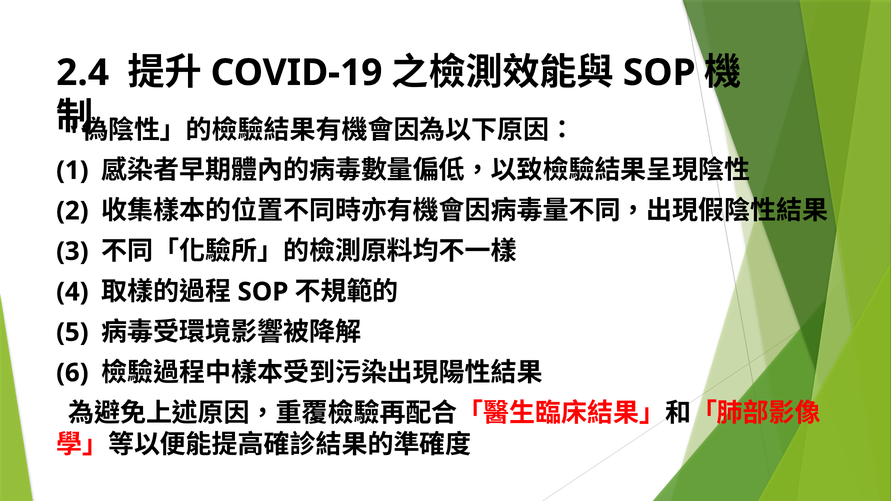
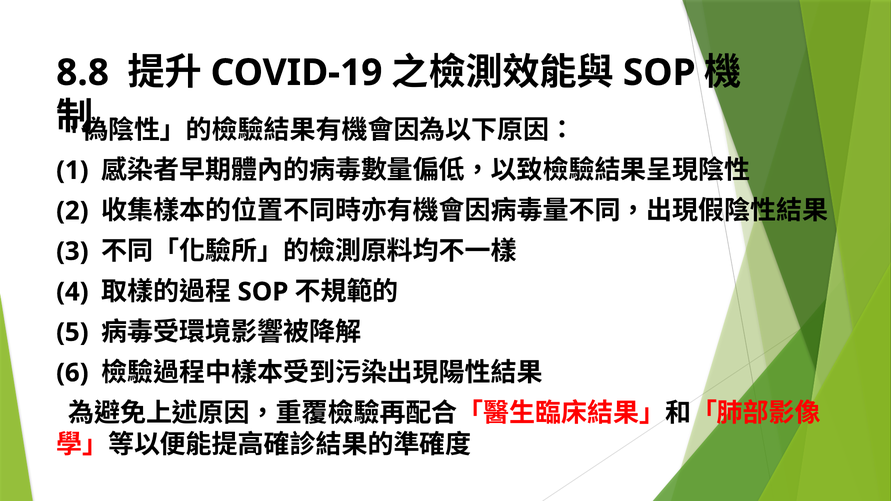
2.4: 2.4 -> 8.8
